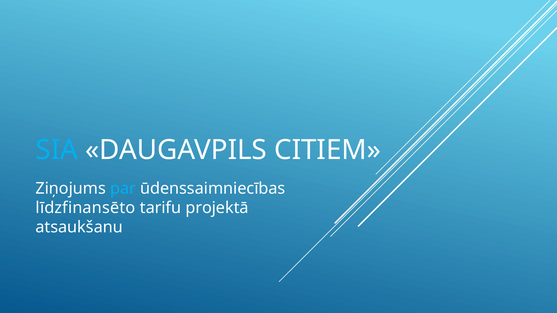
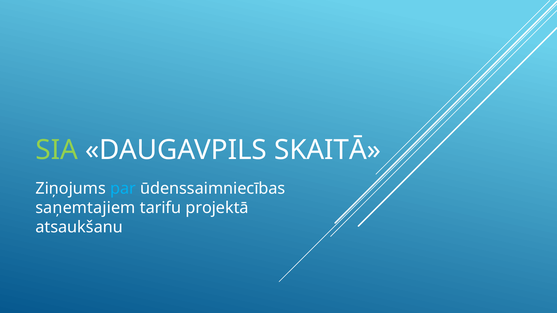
SIA colour: light blue -> light green
CITIEM: CITIEM -> SKAITĀ
līdzfinansēto: līdzfinansēto -> saņemtajiem
